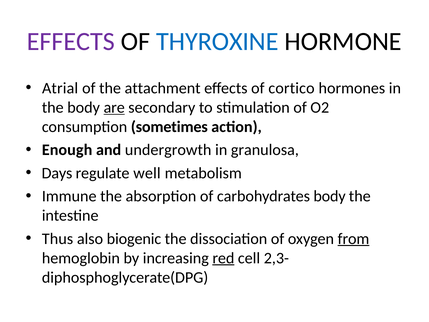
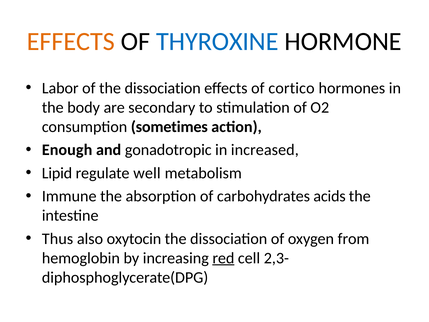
EFFECTS at (71, 42) colour: purple -> orange
Atrial: Atrial -> Labor
of the attachment: attachment -> dissociation
are underline: present -> none
undergrowth: undergrowth -> gonadotropic
granulosa: granulosa -> increased
Days: Days -> Lipid
carbohydrates body: body -> acids
biogenic: biogenic -> oxytocin
from underline: present -> none
